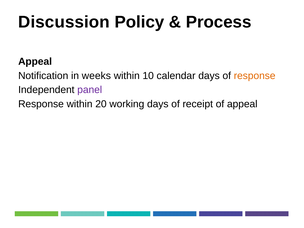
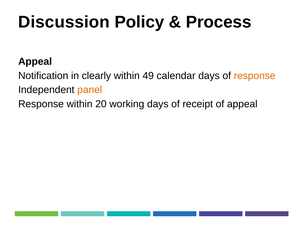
weeks: weeks -> clearly
10: 10 -> 49
panel colour: purple -> orange
